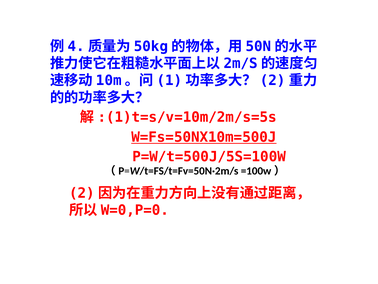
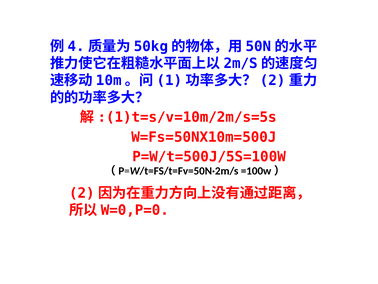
W=Fs=50NX10m=500J underline: present -> none
